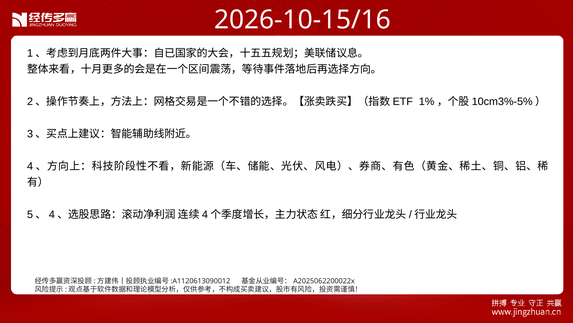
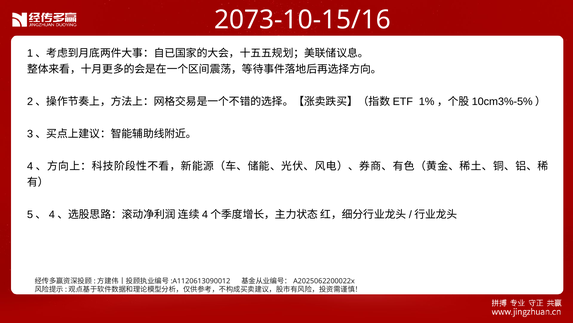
2026-10-15/16: 2026-10-15/16 -> 2073-10-15/16
